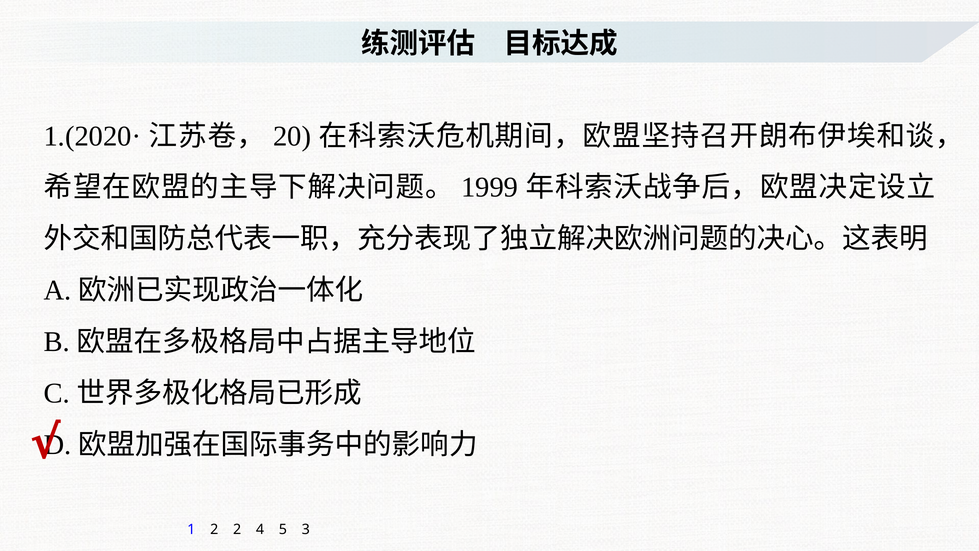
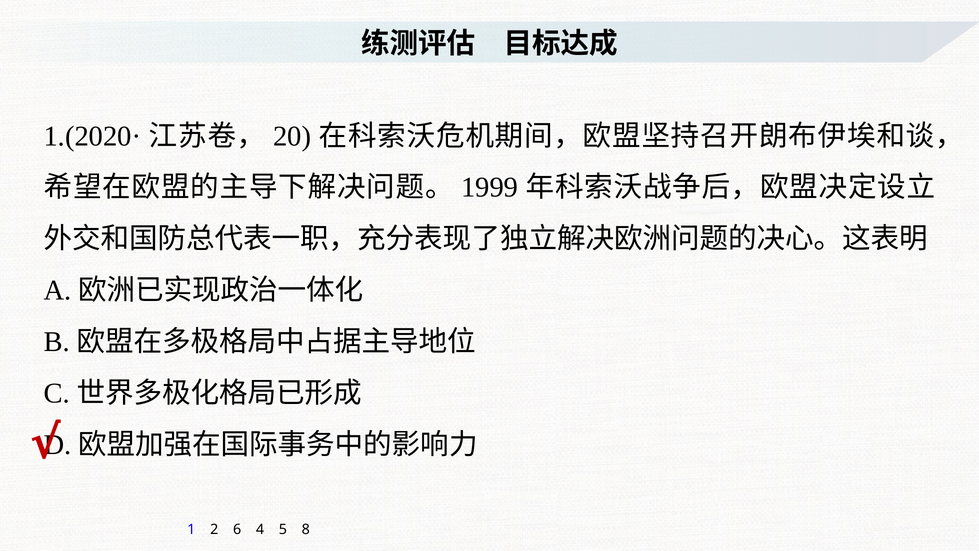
2 2: 2 -> 6
3: 3 -> 8
